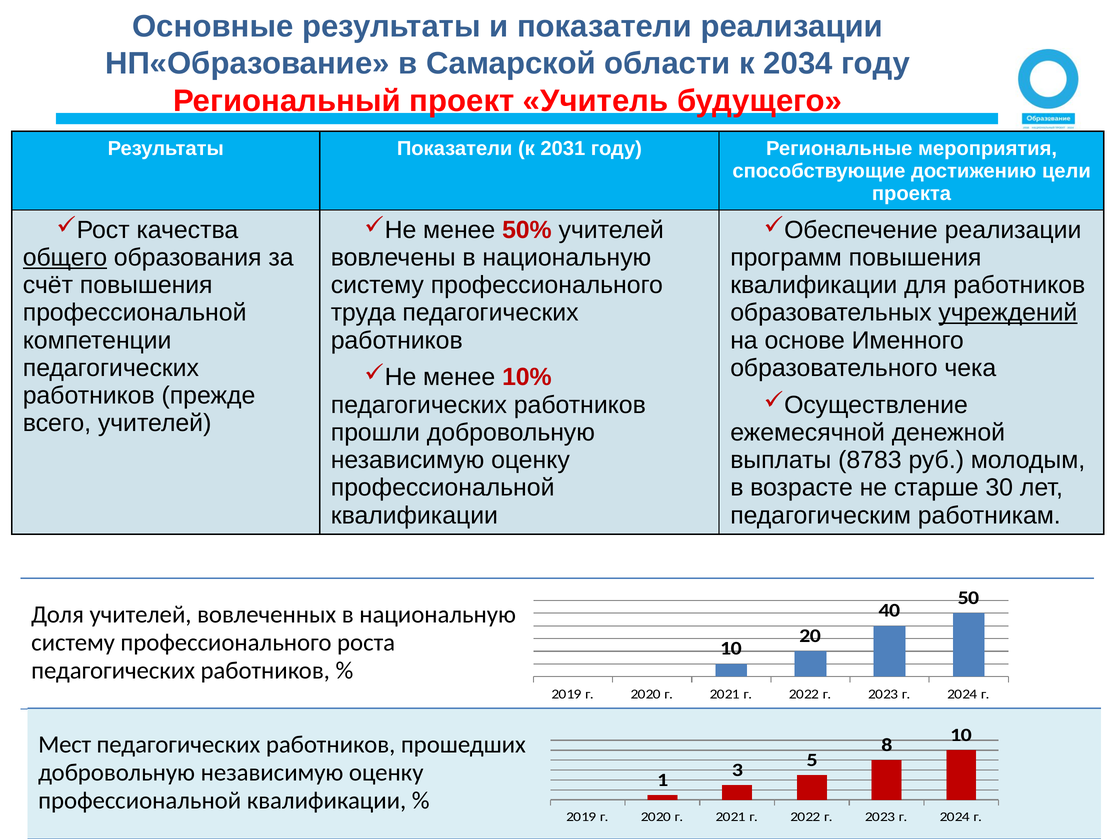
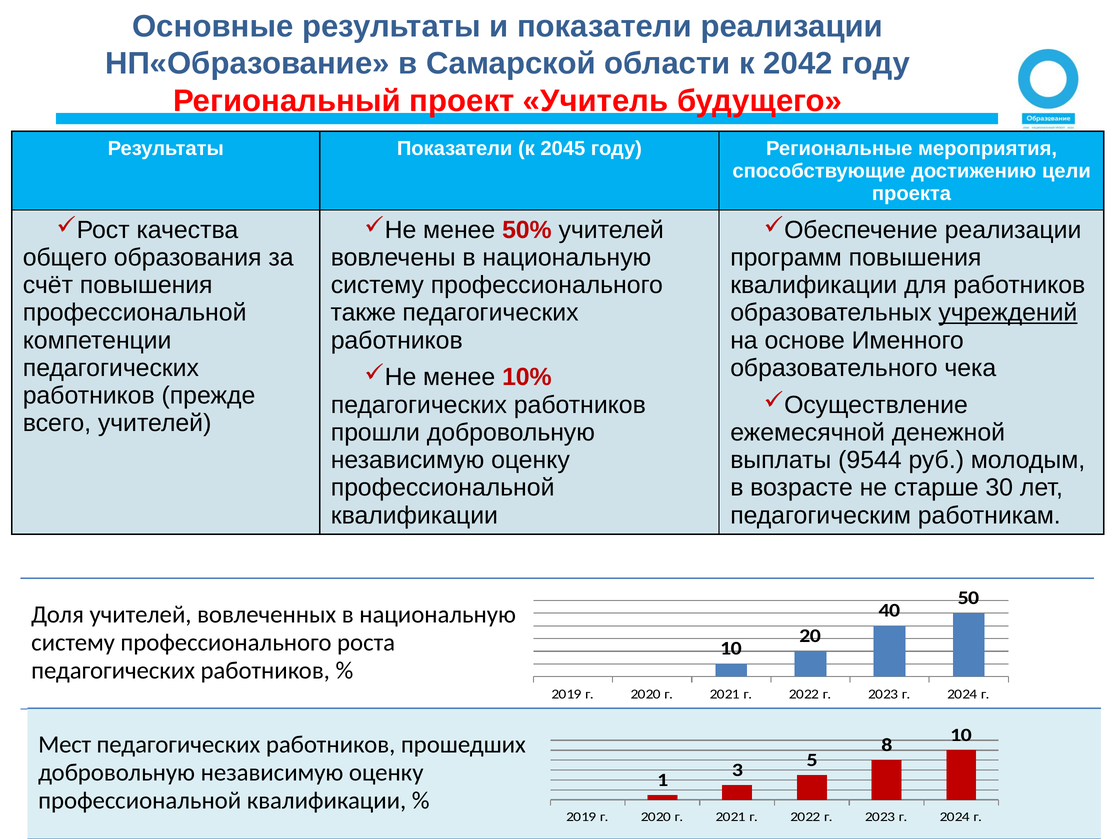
2034: 2034 -> 2042
2031: 2031 -> 2045
общего underline: present -> none
труда: труда -> также
8783: 8783 -> 9544
